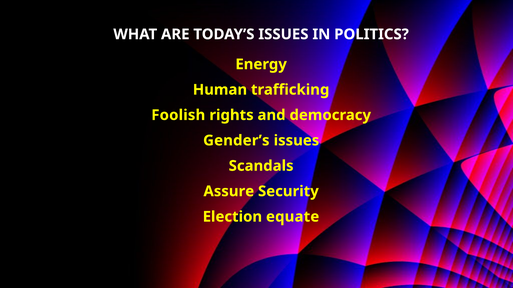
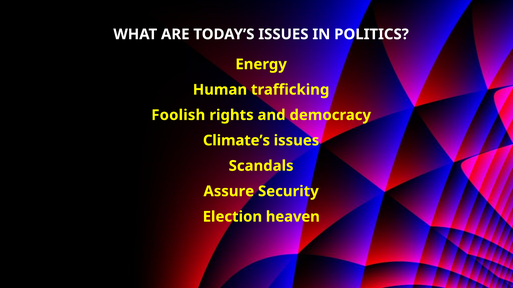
Gender’s: Gender’s -> Climate’s
equate: equate -> heaven
